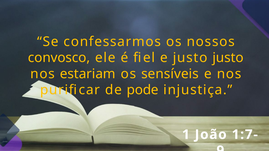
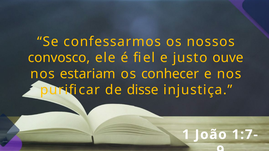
justo justo: justo -> ouve
sensíveis: sensíveis -> conhecer
pode: pode -> disse
